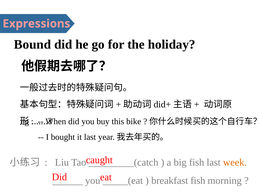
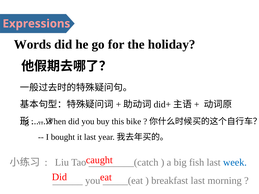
Bound: Bound -> Words
week colour: orange -> blue
breakfast fish: fish -> last
